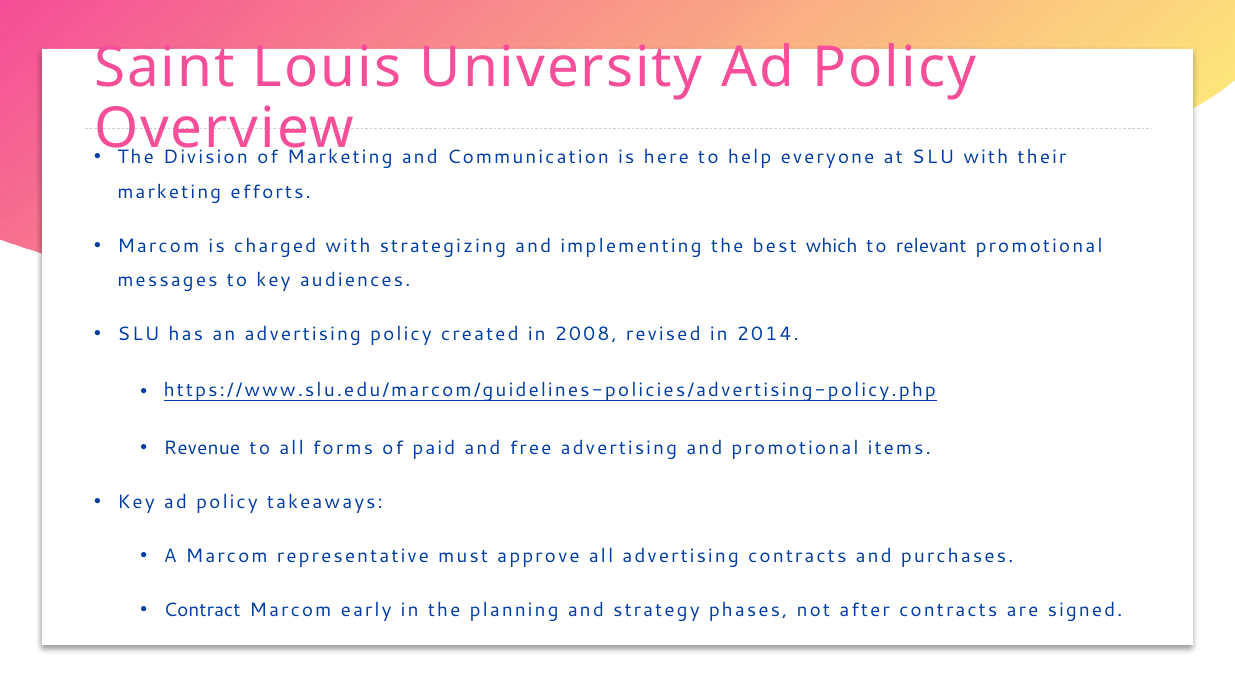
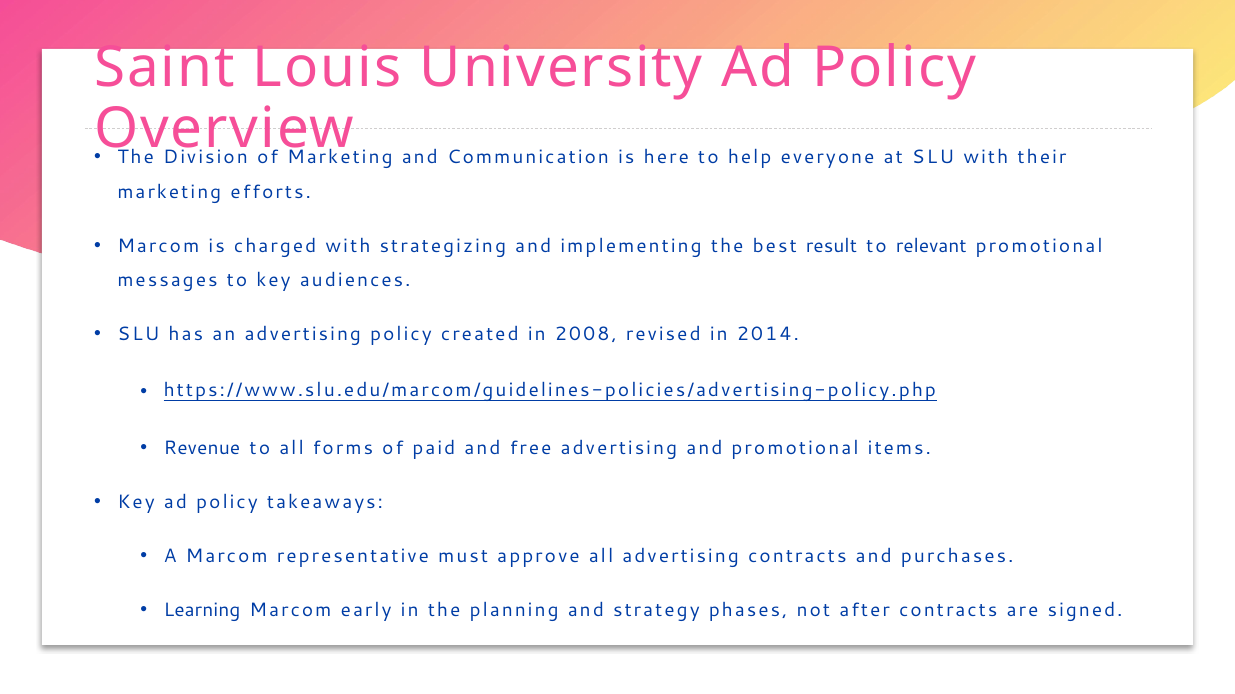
which: which -> result
Contract: Contract -> Learning
